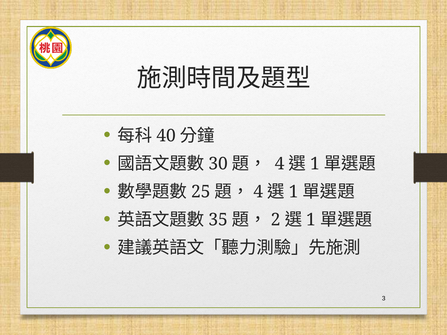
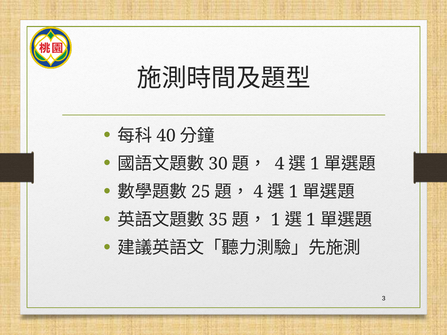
2 at (276, 220): 2 -> 1
